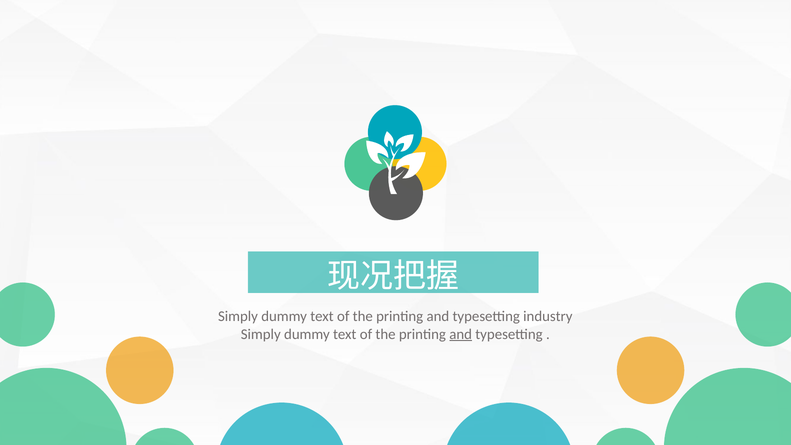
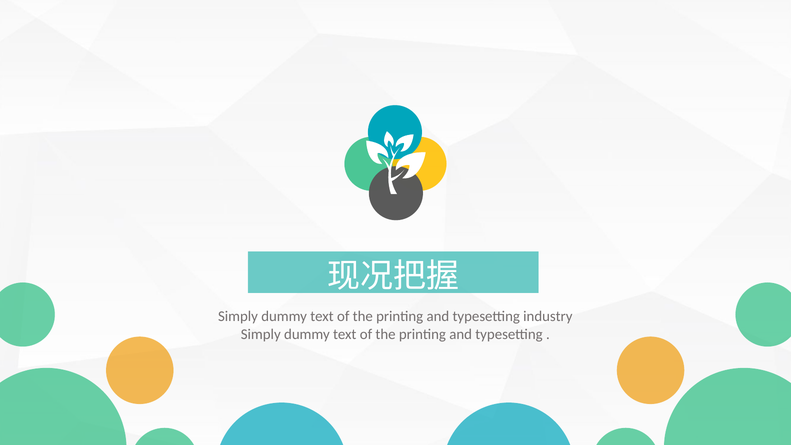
and at (461, 334) underline: present -> none
